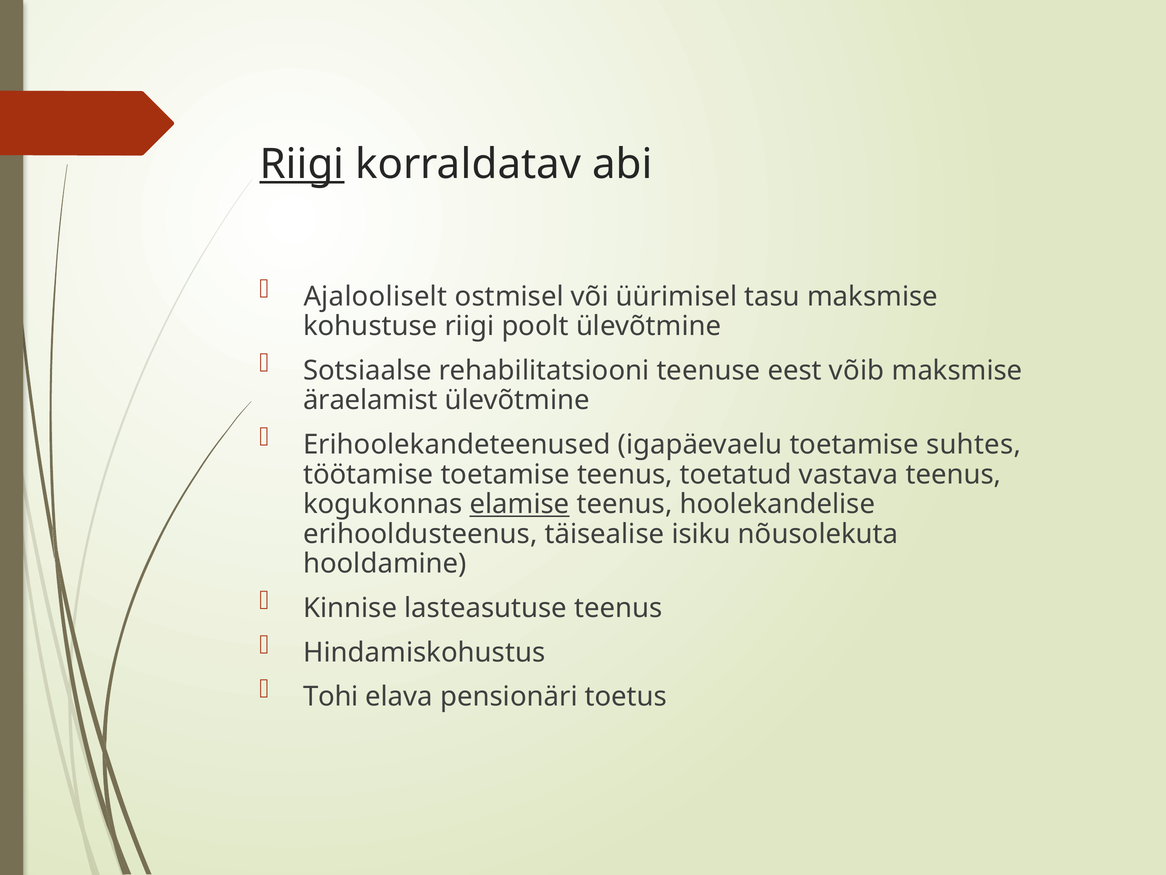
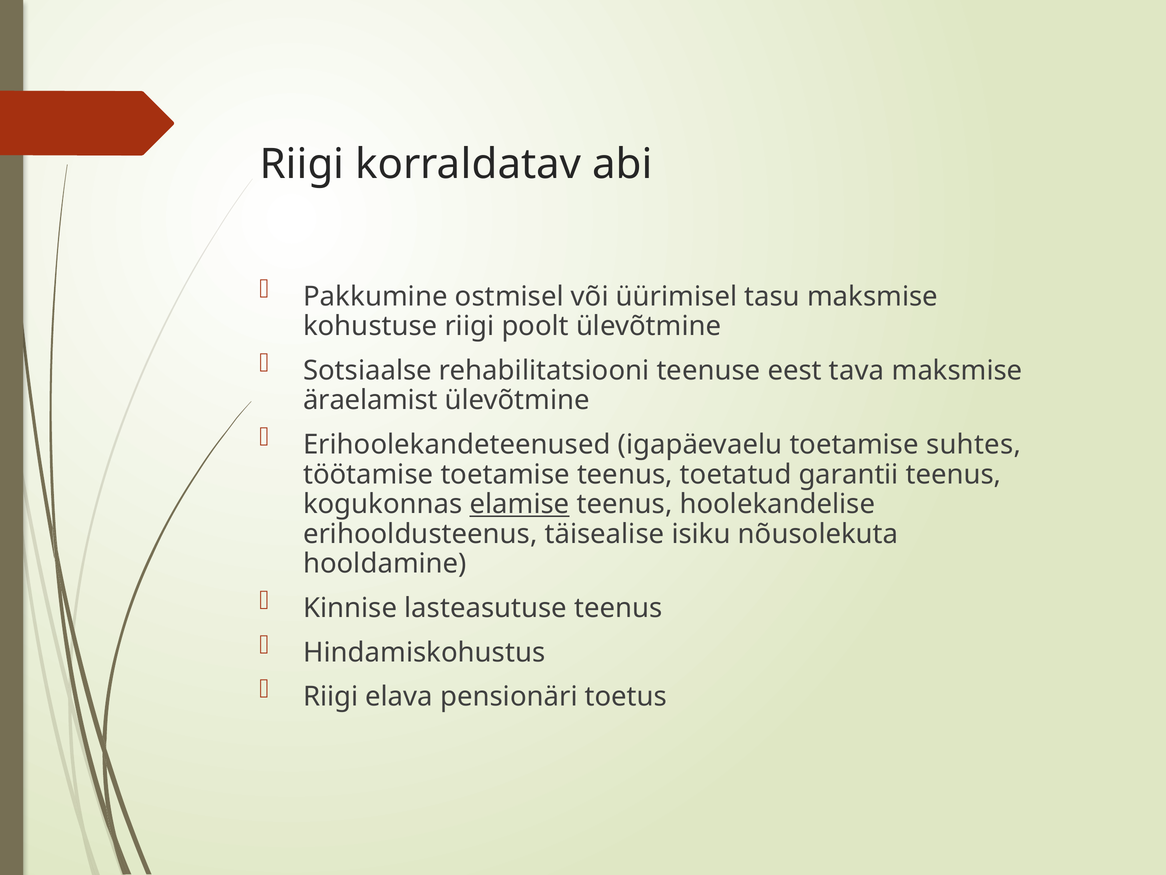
Riigi at (302, 164) underline: present -> none
Ajalooliselt: Ajalooliselt -> Pakkumine
võib: võib -> tava
vastava: vastava -> garantii
Tohi at (331, 696): Tohi -> Riigi
